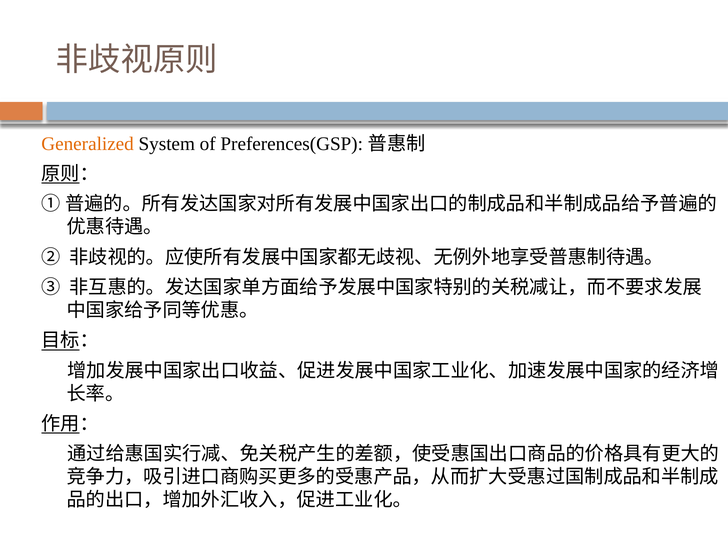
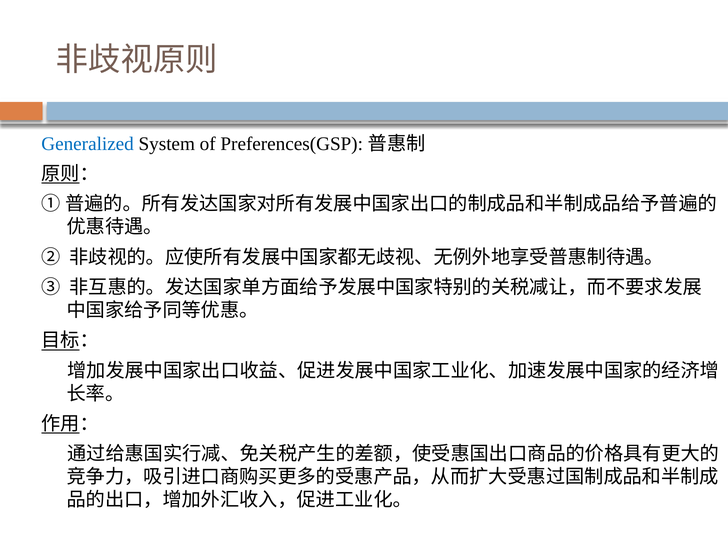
Generalized colour: orange -> blue
